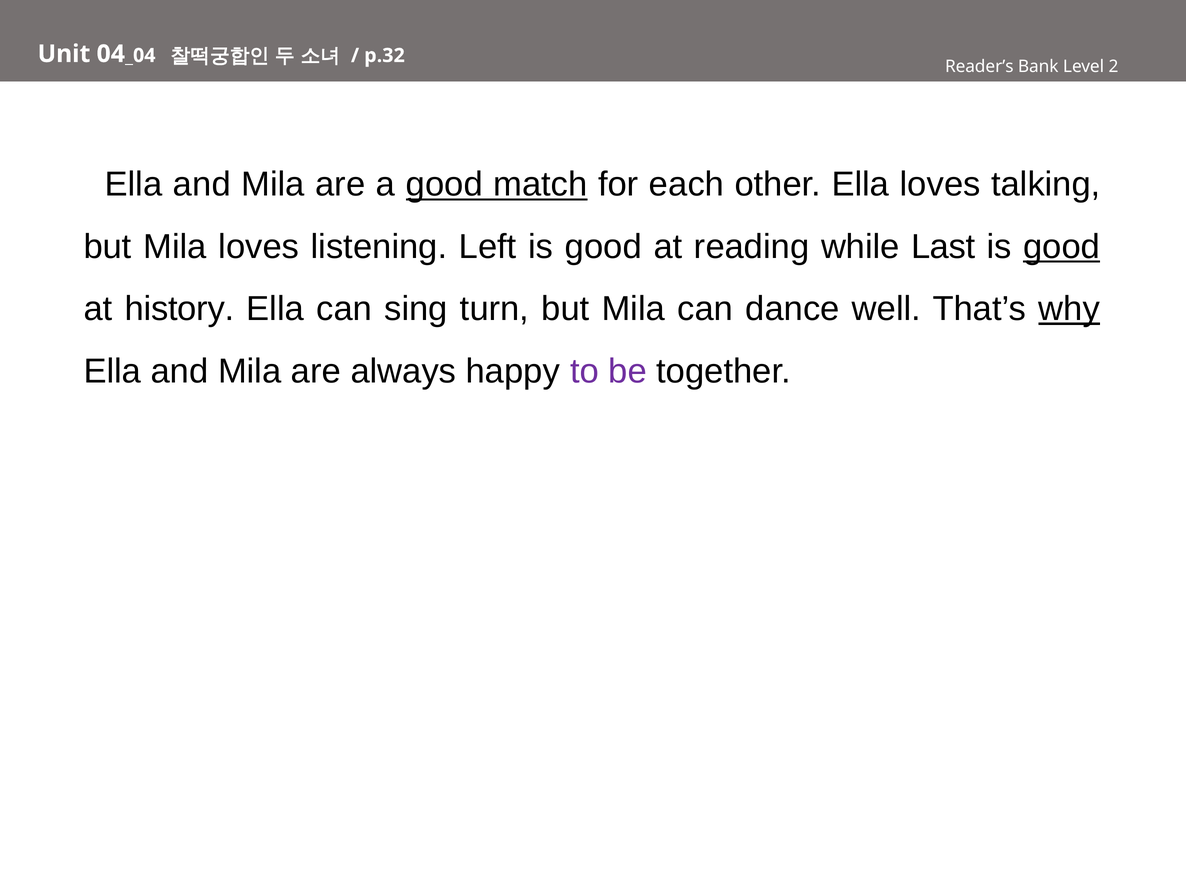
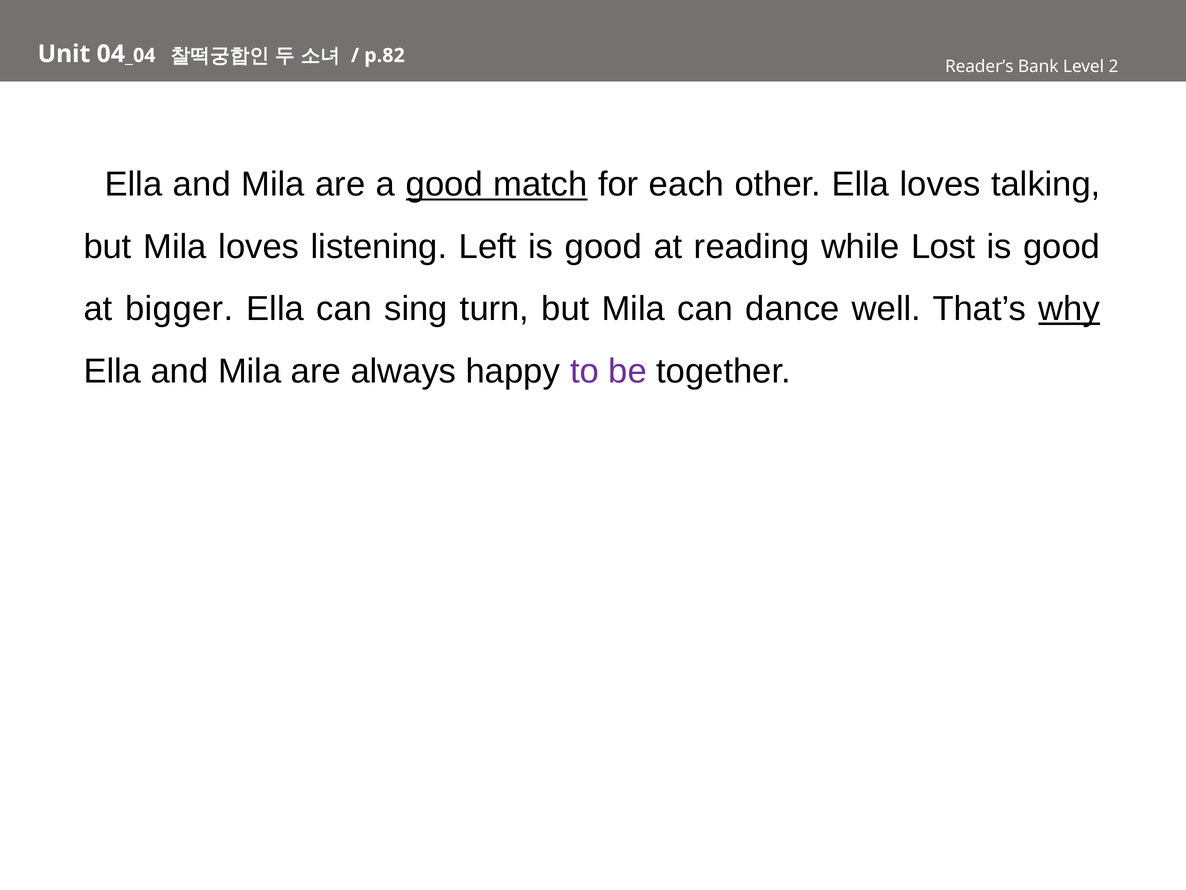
p.32: p.32 -> p.82
Last: Last -> Lost
good at (1062, 246) underline: present -> none
history: history -> bigger
